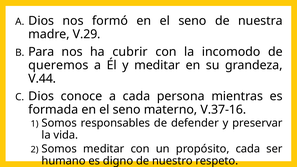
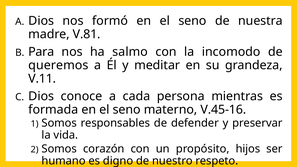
V.29: V.29 -> V.81
cubrir: cubrir -> salmo
V.44: V.44 -> V.11
V.37-16: V.37-16 -> V.45-16
Somos meditar: meditar -> corazón
propósito cada: cada -> hijos
